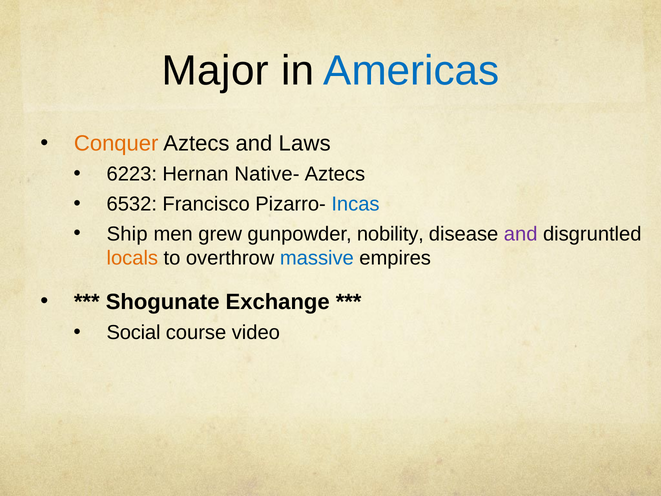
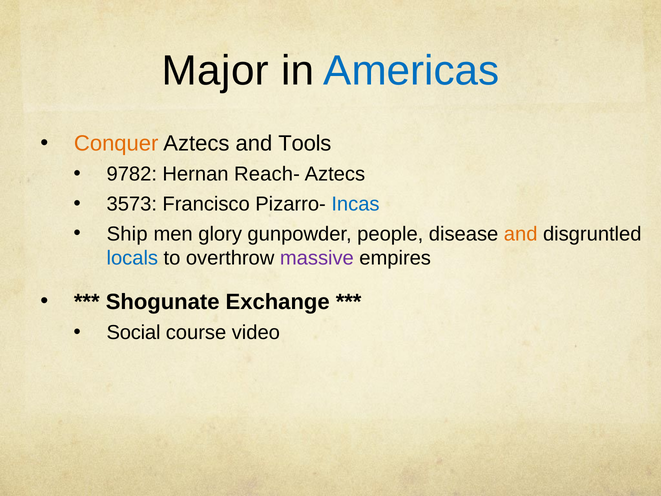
Laws: Laws -> Tools
6223: 6223 -> 9782
Native-: Native- -> Reach-
6532: 6532 -> 3573
grew: grew -> glory
nobility: nobility -> people
and at (521, 234) colour: purple -> orange
locals colour: orange -> blue
massive colour: blue -> purple
